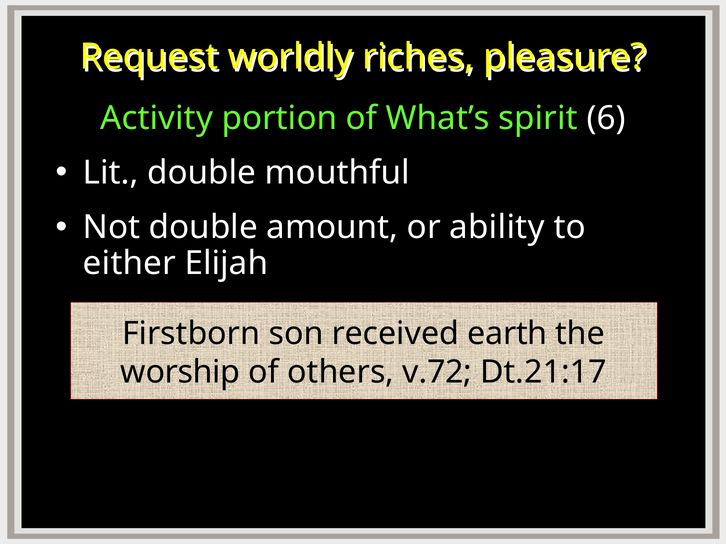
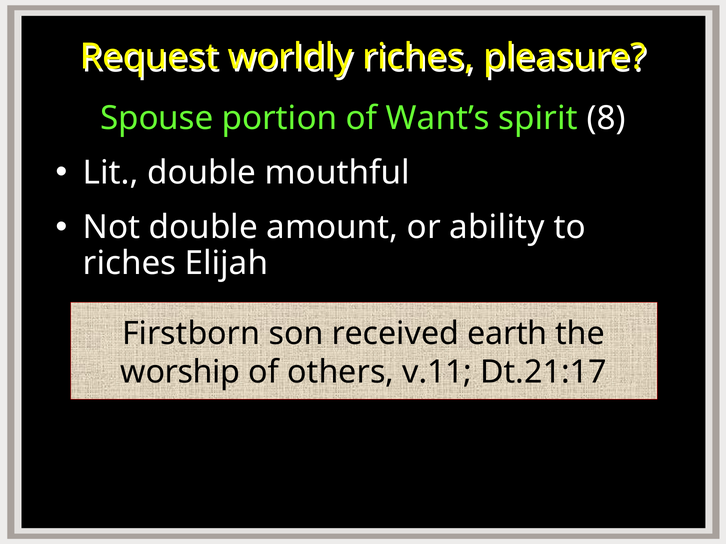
Activity: Activity -> Spouse
What’s: What’s -> Want’s
6: 6 -> 8
either at (129, 264): either -> riches
v.72: v.72 -> v.11
